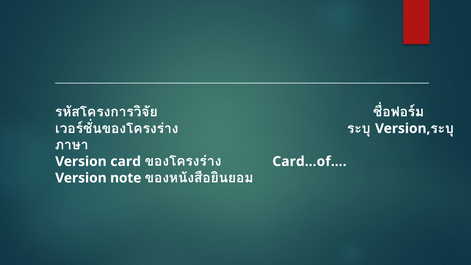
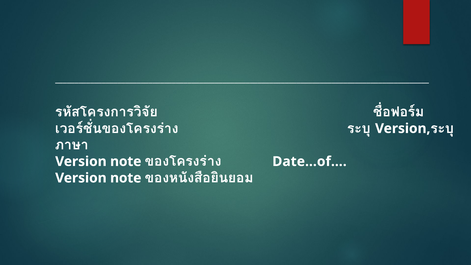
card at (126, 161): card -> note
Card…of…: Card…of… -> Date…of…
